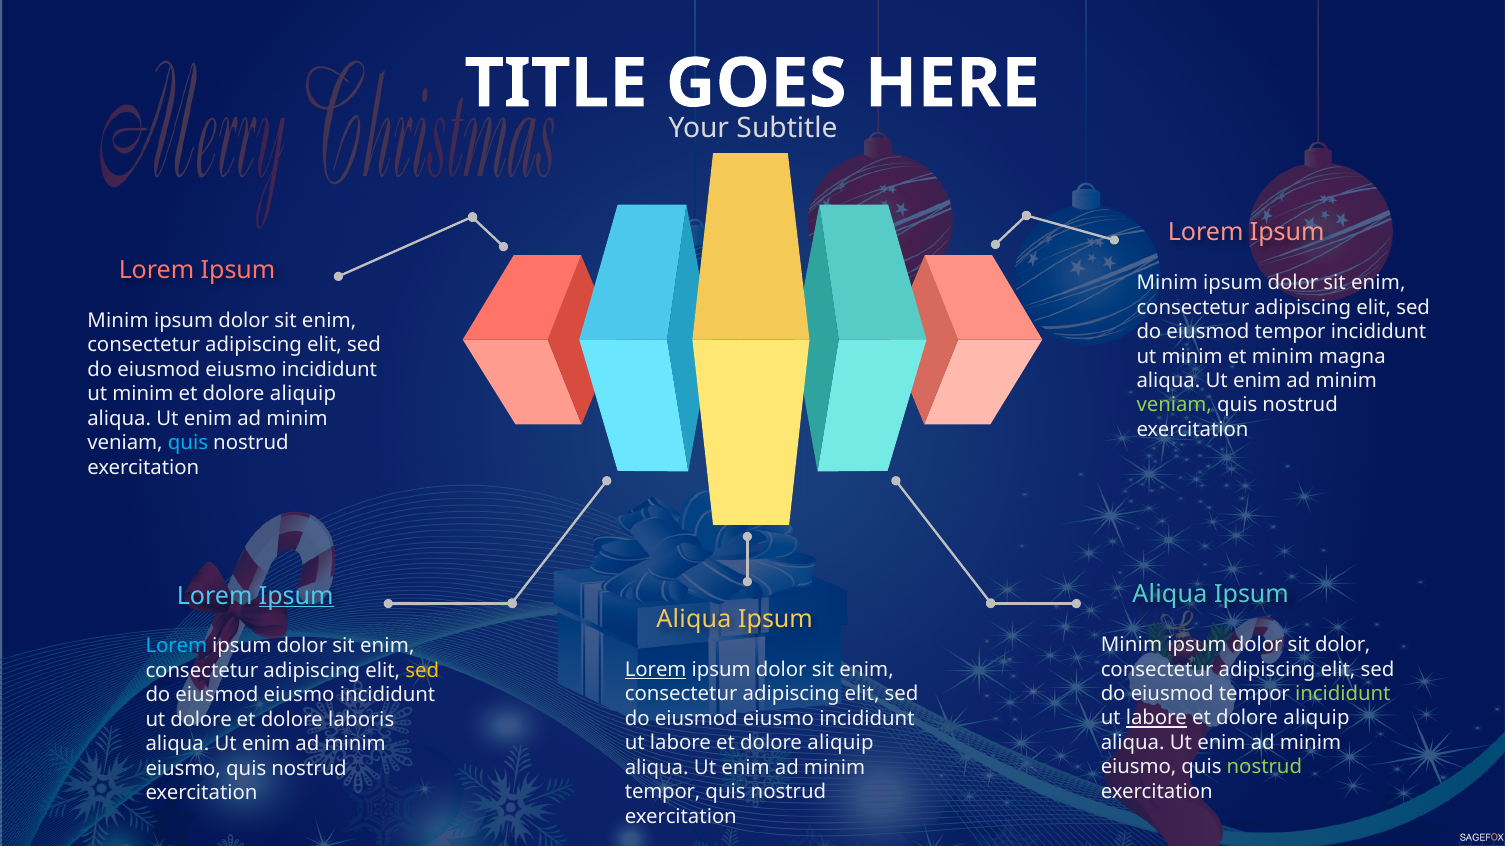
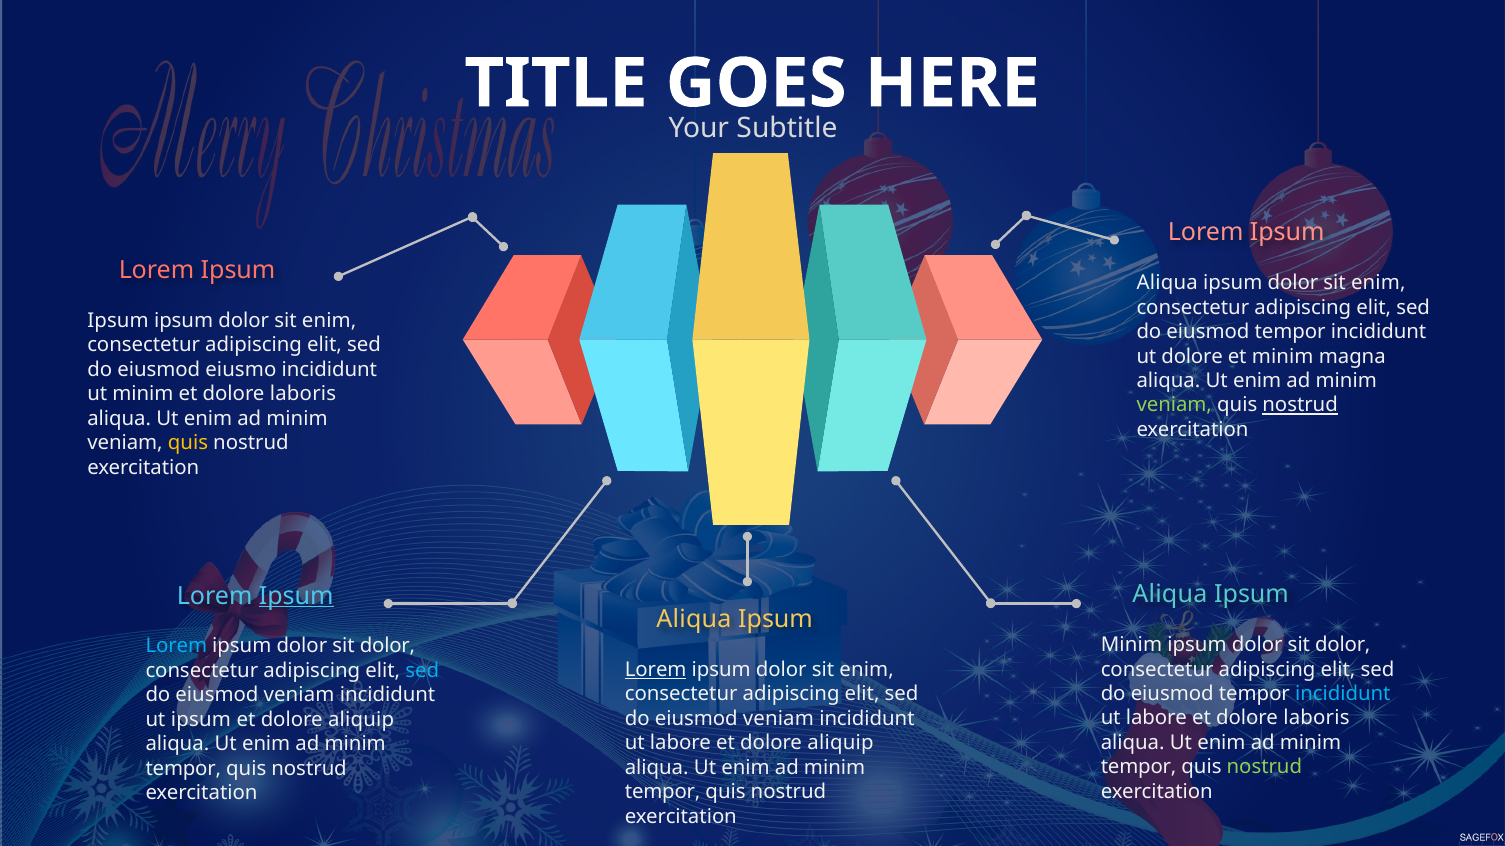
Minim at (1167, 283): Minim -> Aliqua
Minim at (118, 321): Minim -> Ipsum
minim at (1192, 357): minim -> dolore
aliquip at (303, 394): aliquip -> laboris
nostrud at (1300, 405) underline: none -> present
quis at (188, 443) colour: light blue -> yellow
enim at (387, 647): enim -> dolor
sed at (422, 671) colour: yellow -> light blue
incididunt at (1343, 694) colour: light green -> light blue
eiusmo at (299, 696): eiusmo -> veniam
labore at (1156, 719) underline: present -> none
aliquip at (1316, 719): aliquip -> laboris
eiusmo at (778, 719): eiusmo -> veniam
ut dolore: dolore -> ipsum
laboris at (361, 720): laboris -> aliquip
eiusmo at (1139, 768): eiusmo -> tempor
eiusmo at (183, 769): eiusmo -> tempor
